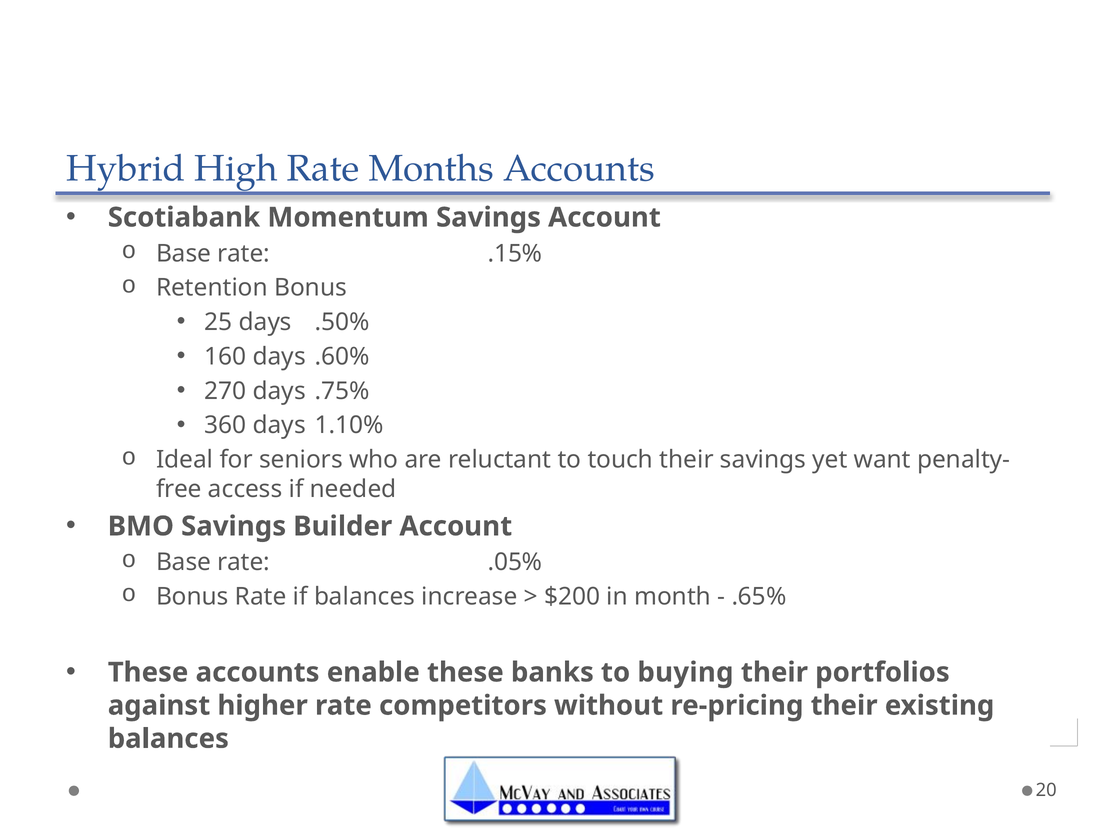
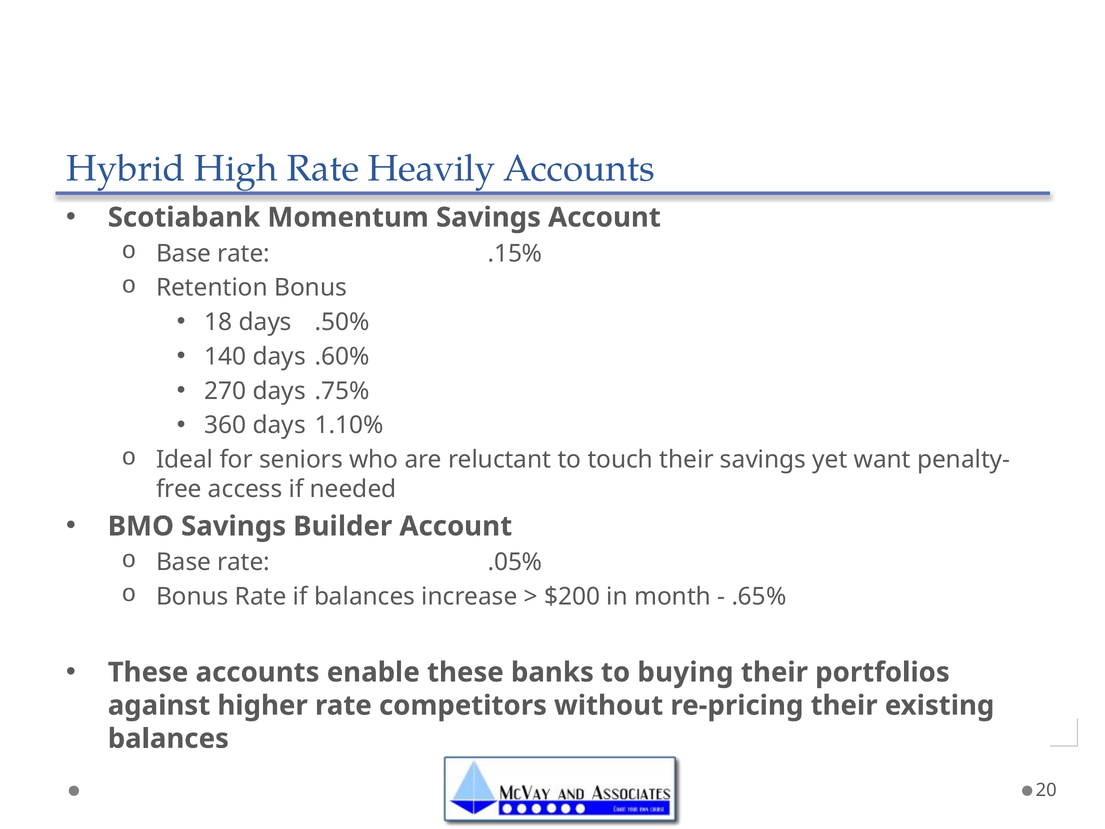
Months: Months -> Heavily
25: 25 -> 18
160: 160 -> 140
